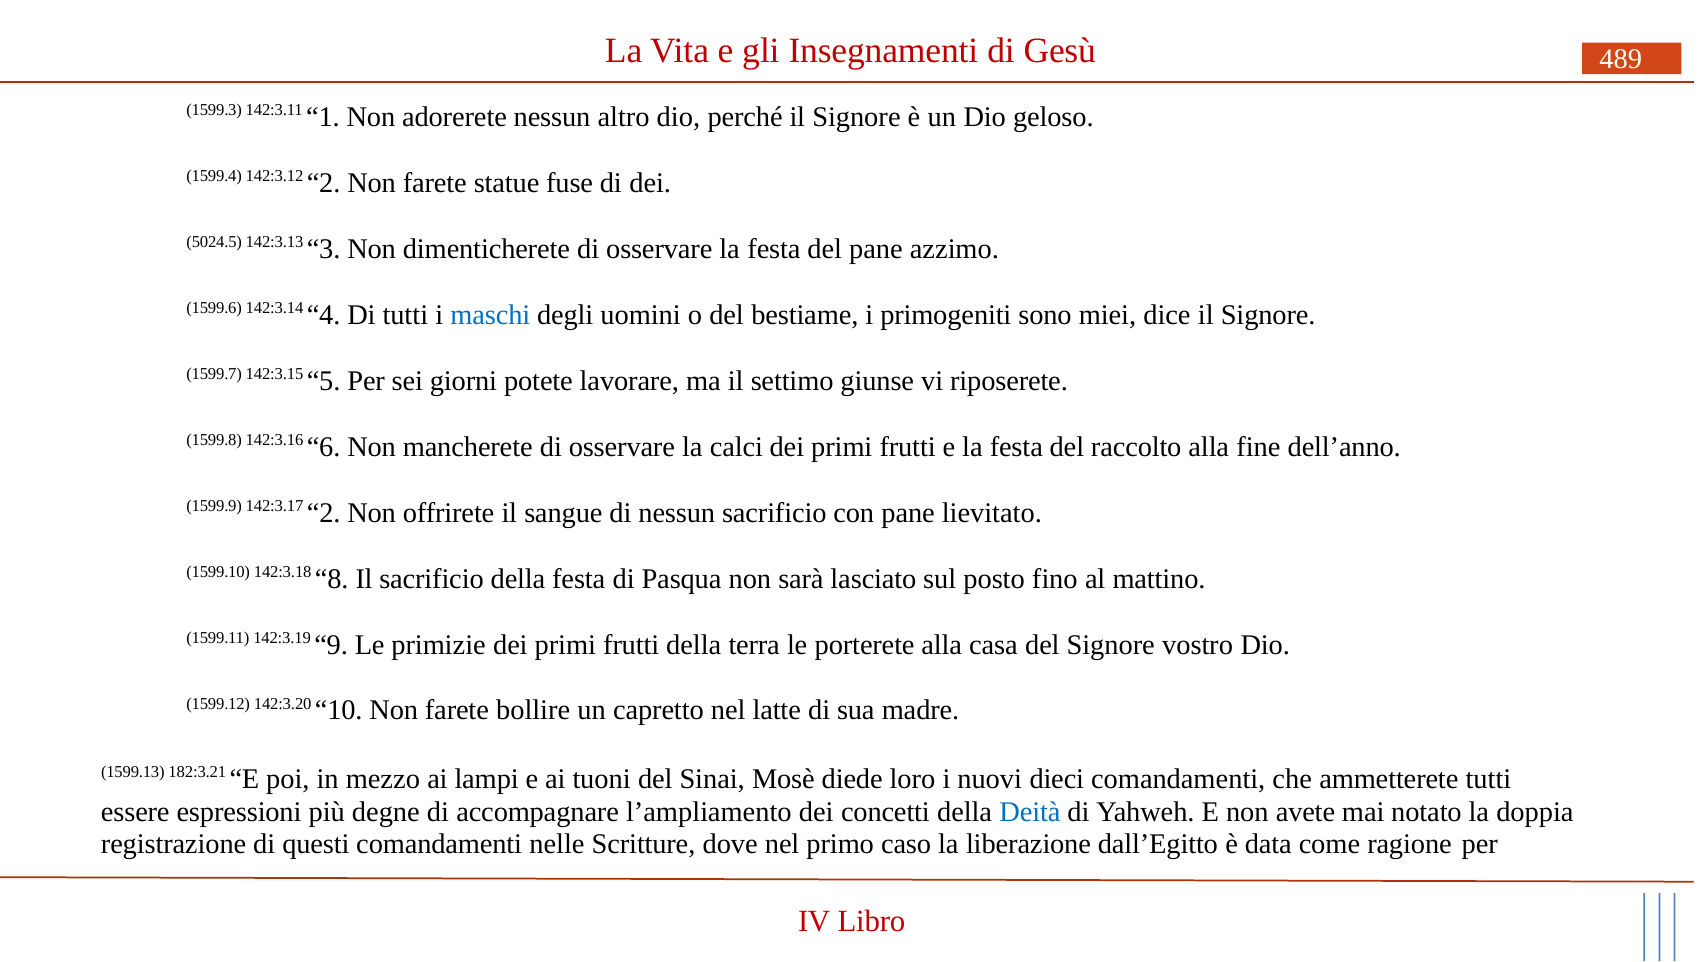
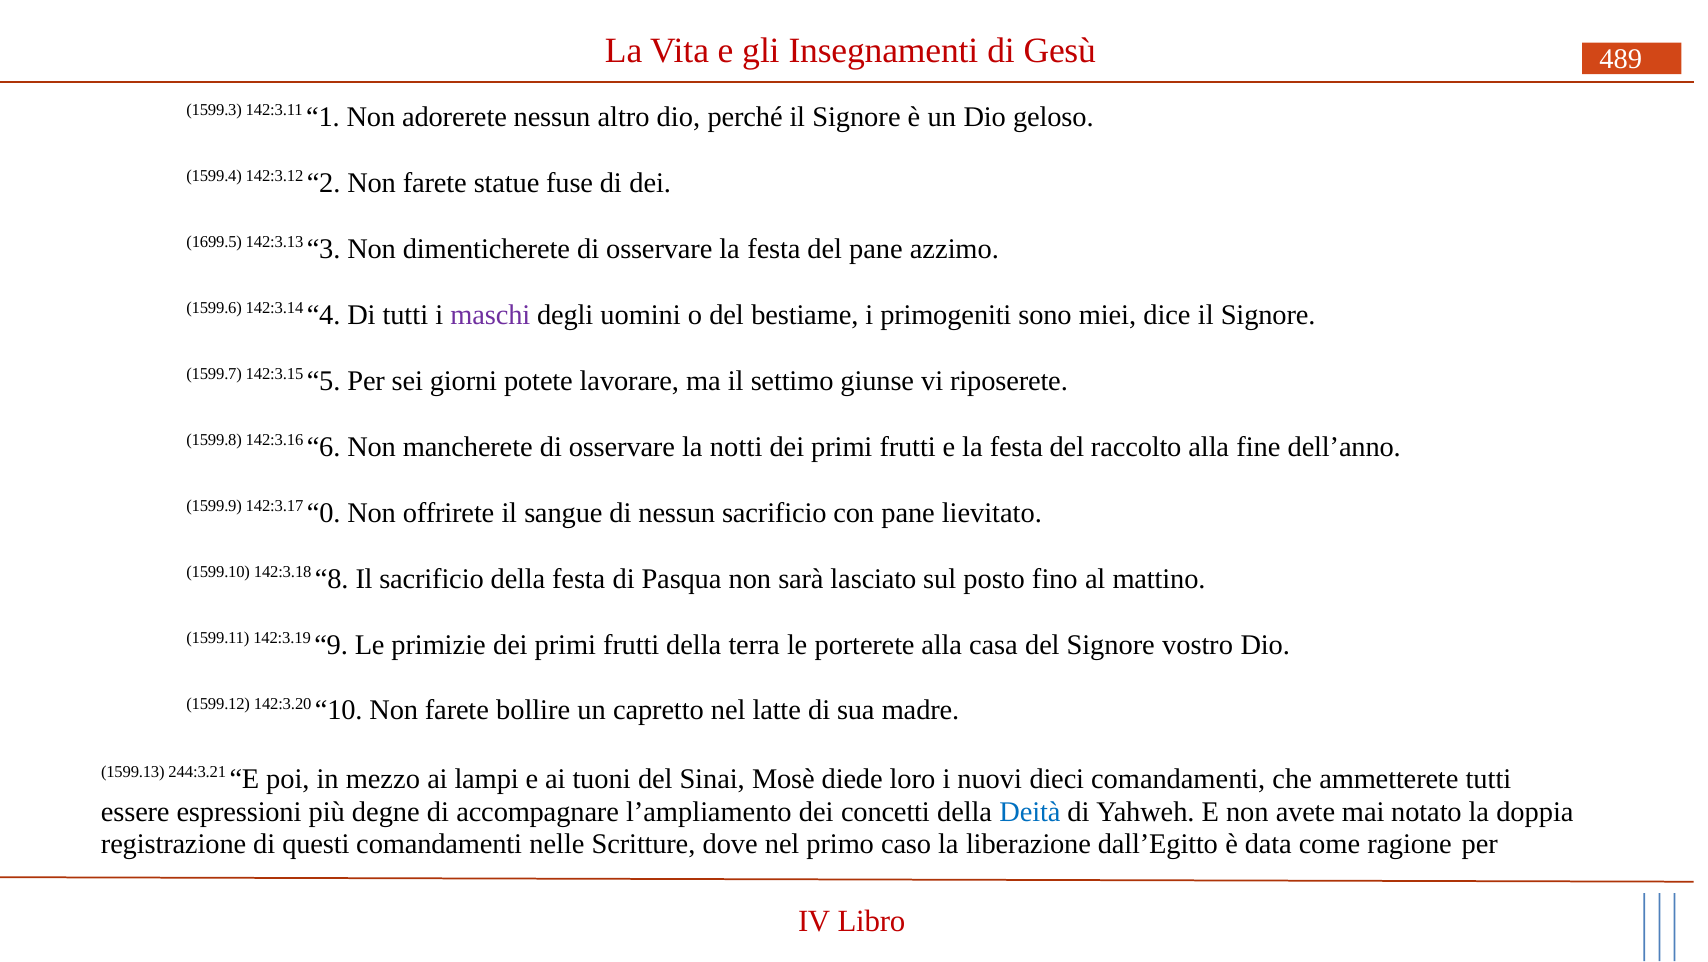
5024.5: 5024.5 -> 1699.5
maschi colour: blue -> purple
calci: calci -> notti
142:3.17 2: 2 -> 0
182:3.21: 182:3.21 -> 244:3.21
